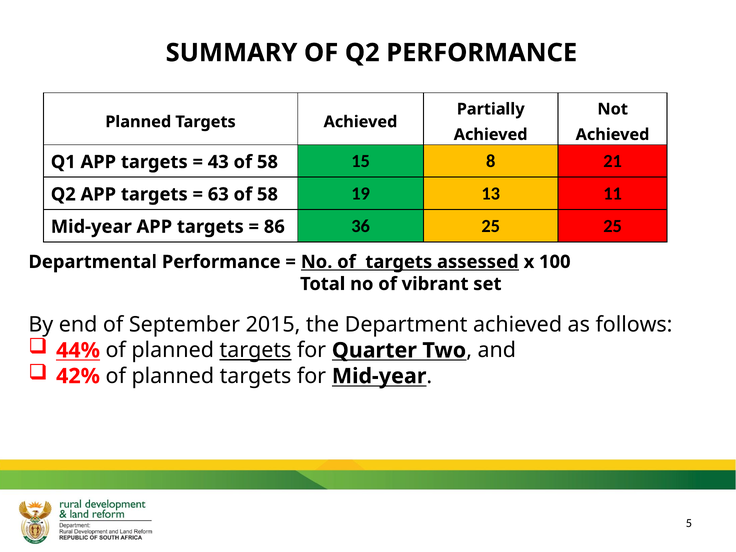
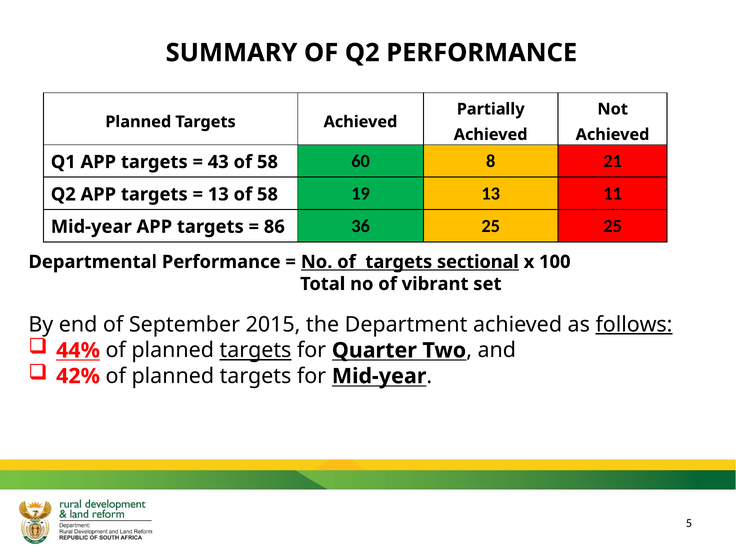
15: 15 -> 60
63 at (218, 194): 63 -> 13
assessed: assessed -> sectional
follows underline: none -> present
